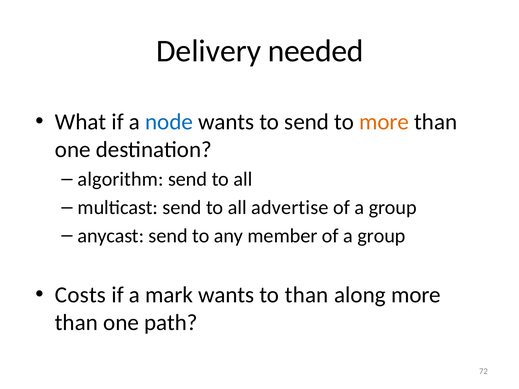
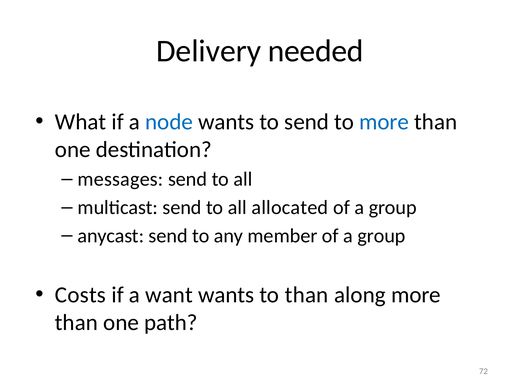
more at (384, 122) colour: orange -> blue
algorithm: algorithm -> messages
advertise: advertise -> allocated
mark: mark -> want
